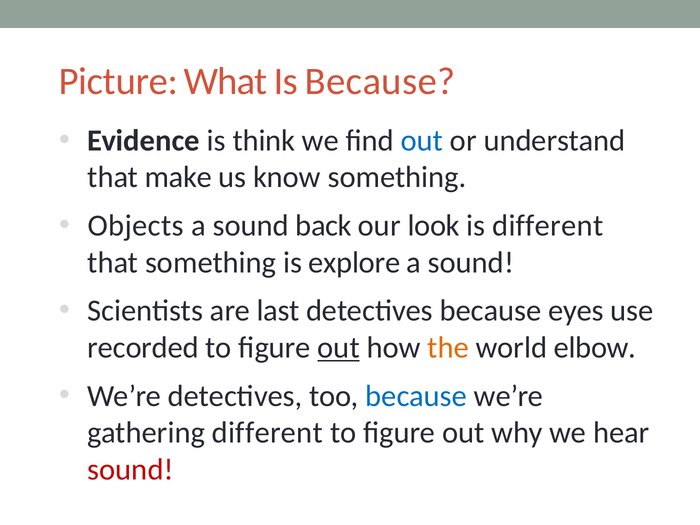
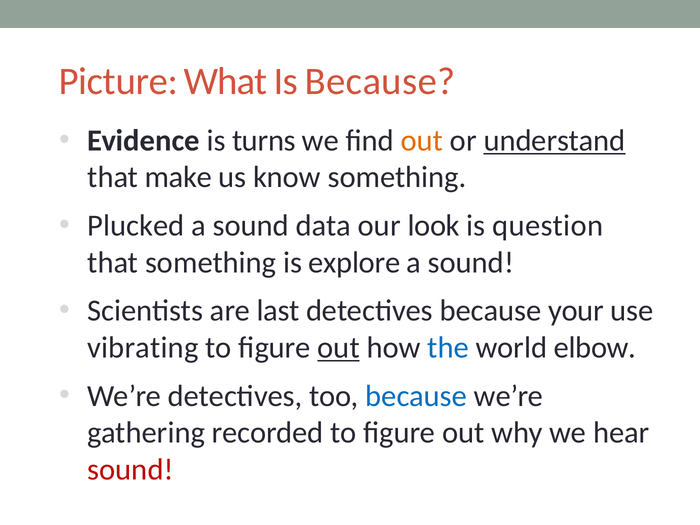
think: think -> turns
out at (422, 141) colour: blue -> orange
understand underline: none -> present
Objects: Objects -> Plucked
back: back -> data
is different: different -> question
eyes: eyes -> your
recorded: recorded -> vibrating
the colour: orange -> blue
gathering different: different -> recorded
